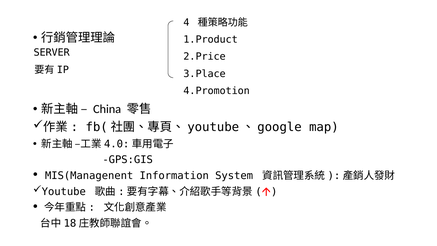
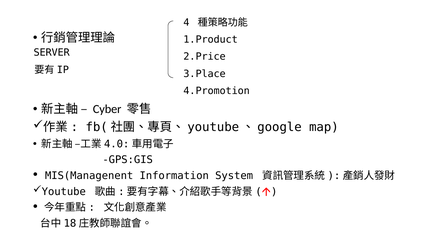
China: China -> Cyber
